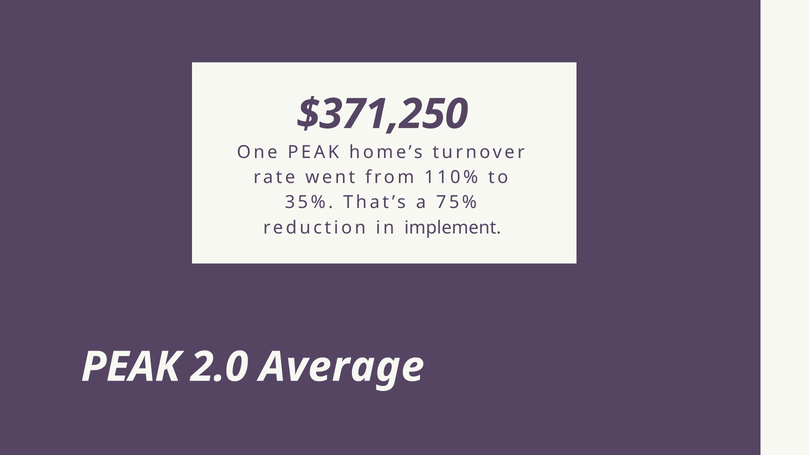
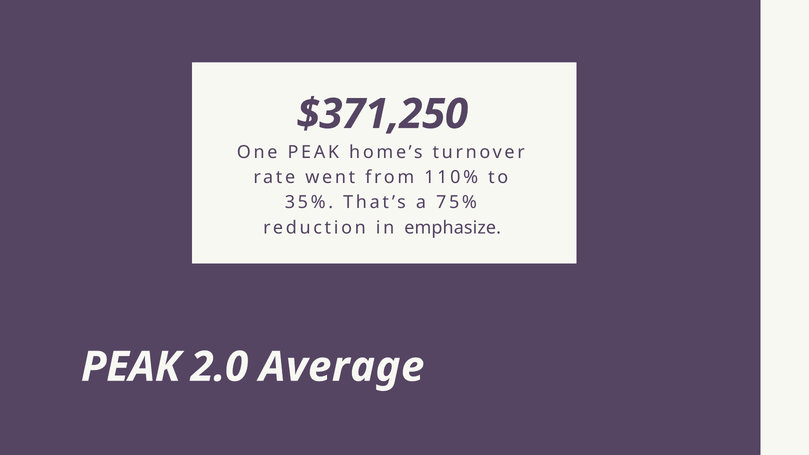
implement: implement -> emphasize
